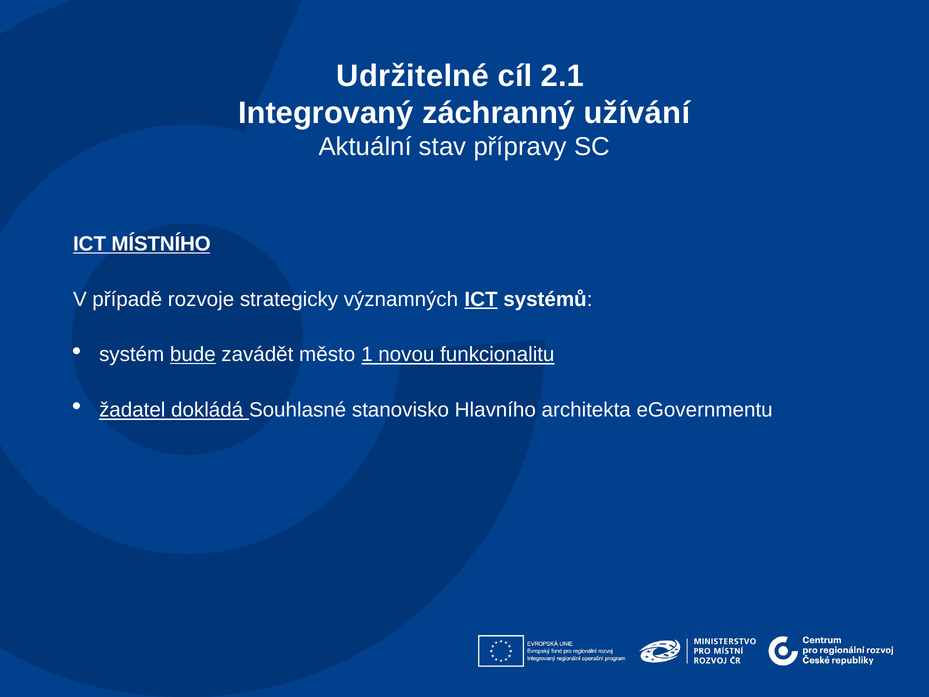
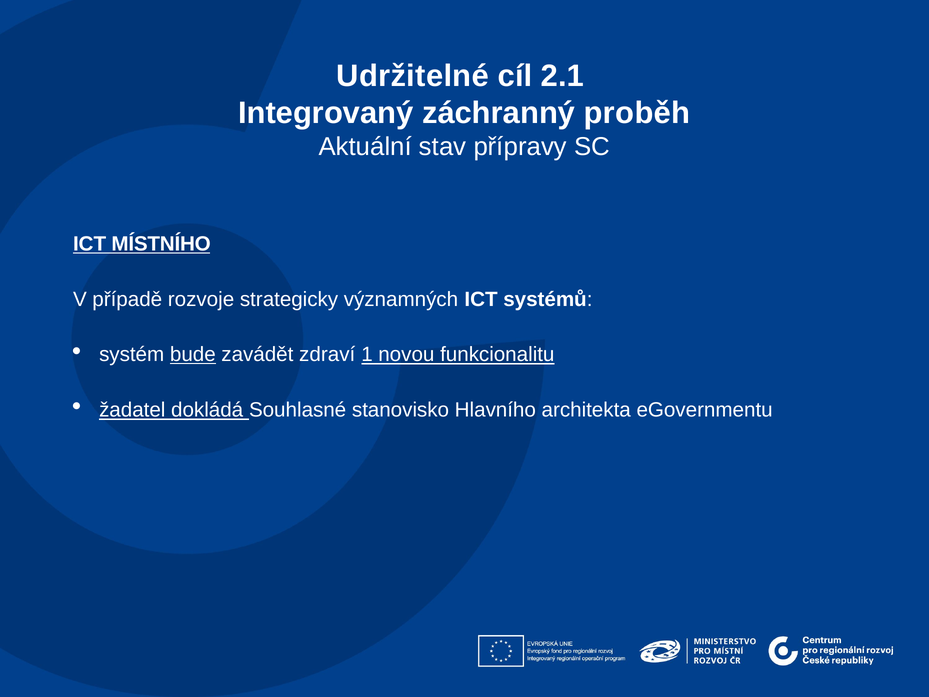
užívání: užívání -> proběh
ICT at (481, 299) underline: present -> none
město: město -> zdraví
